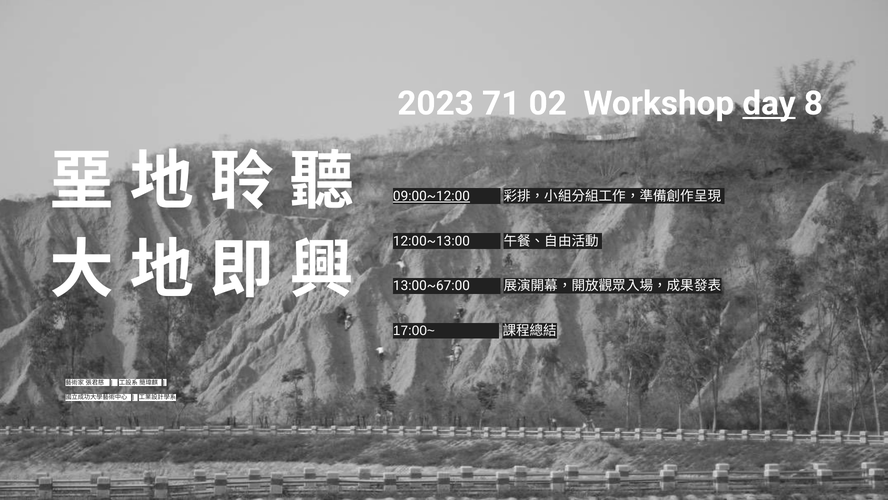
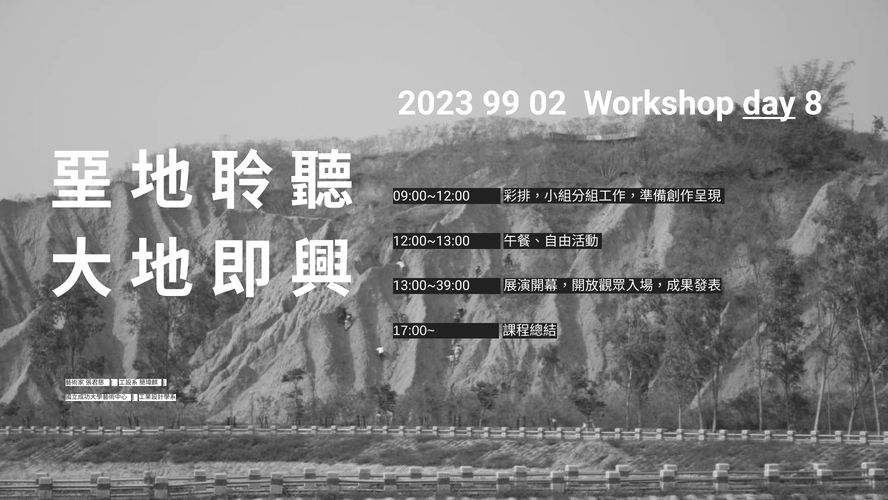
71: 71 -> 99
09:00~12:00 underline: present -> none
13:00~67:00: 13:00~67:00 -> 13:00~39:00
